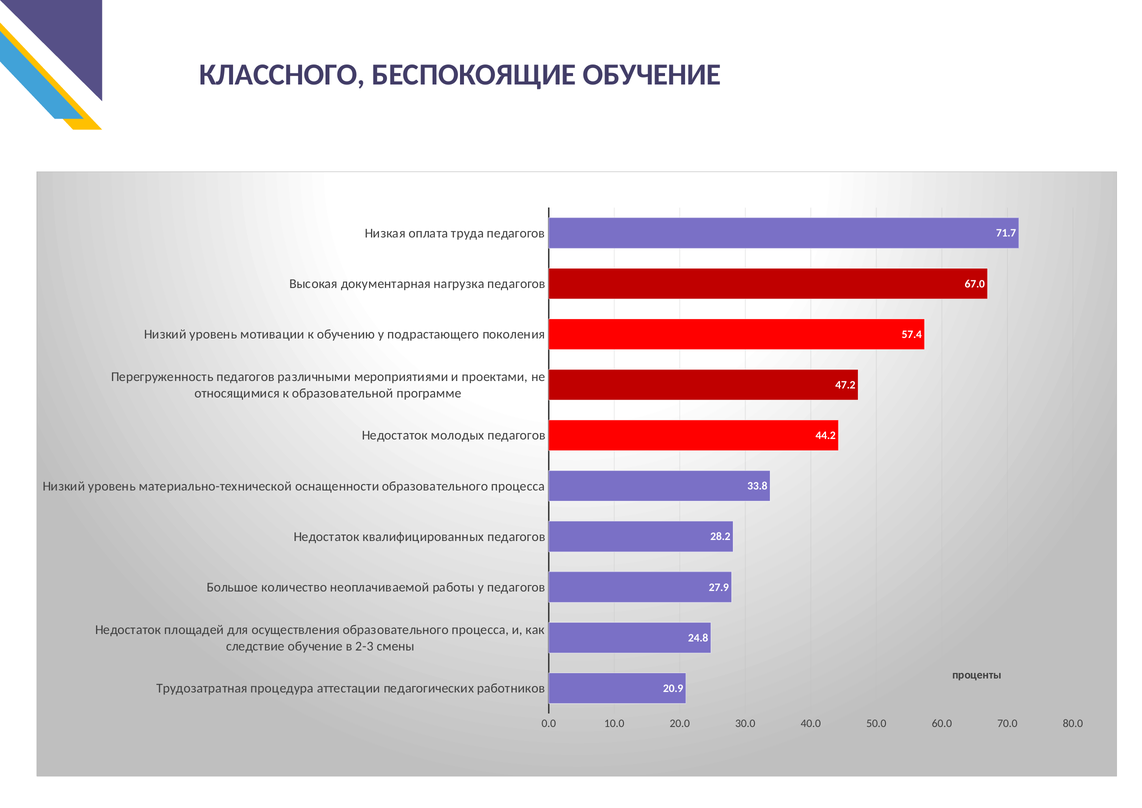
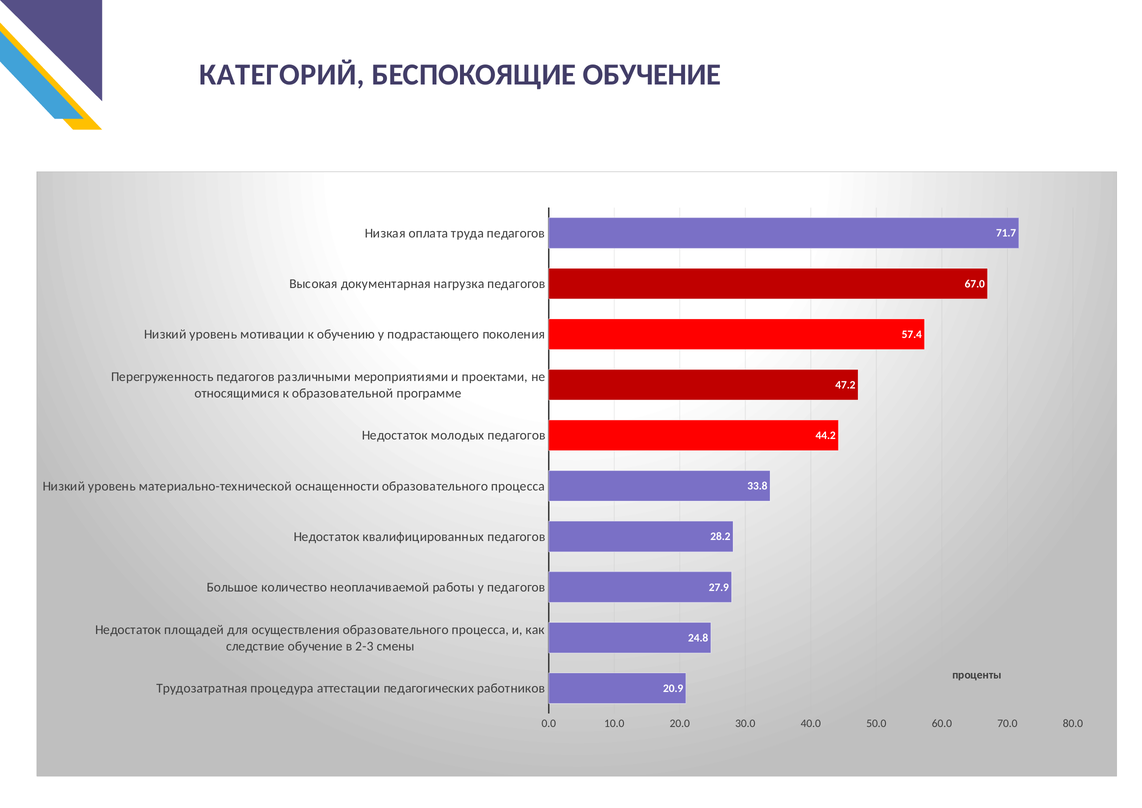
КЛАССНОГО: КЛАССНОГО -> КАТЕГОРИЙ
